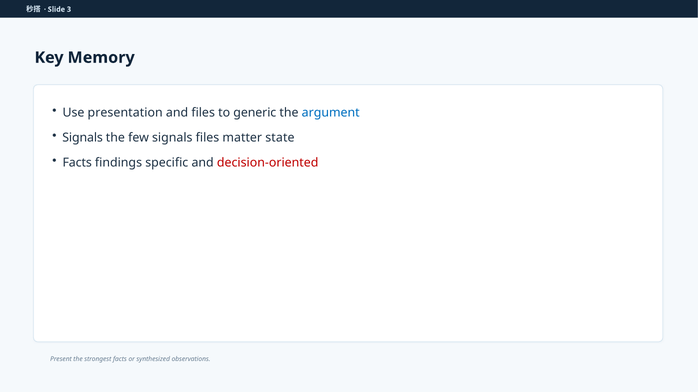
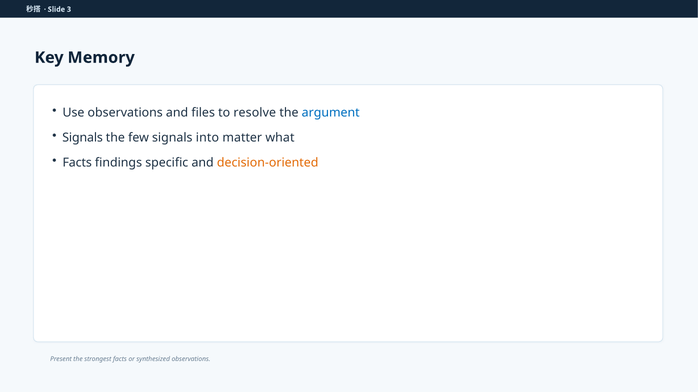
Use presentation: presentation -> observations
generic: generic -> resolve
signals files: files -> into
state: state -> what
decision-oriented colour: red -> orange
